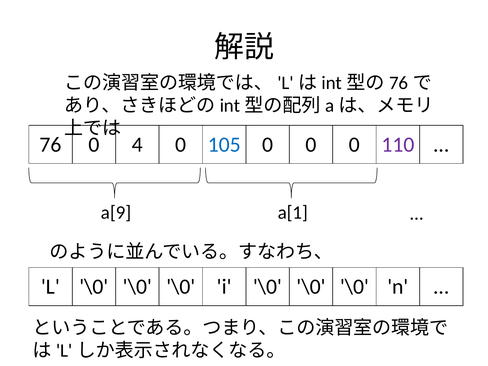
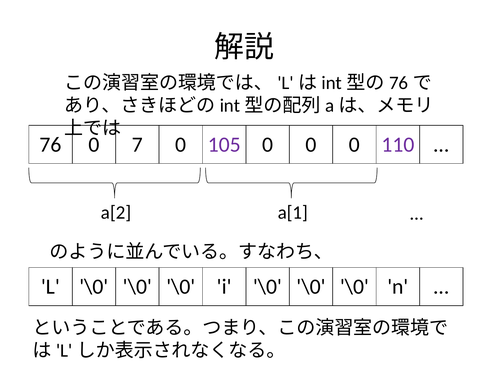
4: 4 -> 7
105 colour: blue -> purple
a[9: a[9 -> a[2
